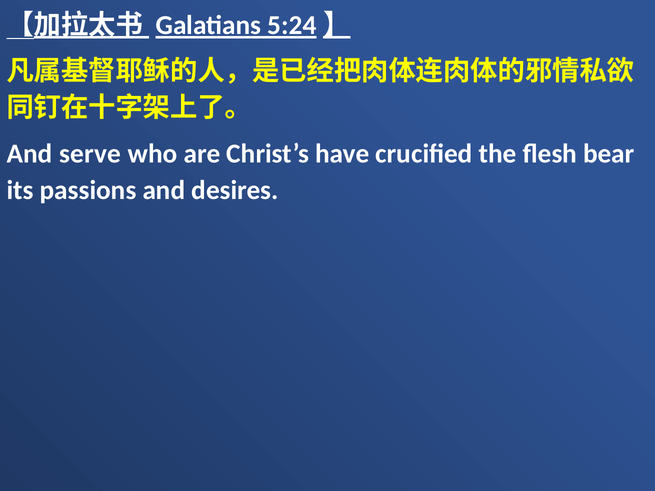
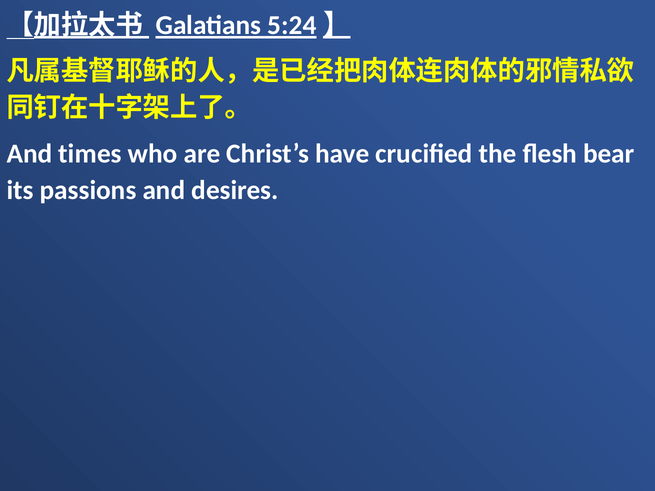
serve: serve -> times
